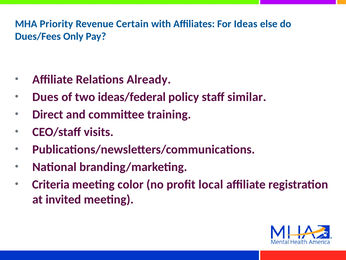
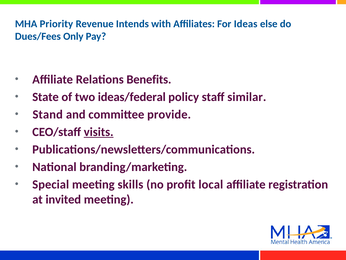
Certain: Certain -> Intends
Already: Already -> Benefits
Dues: Dues -> State
Direct: Direct -> Stand
training: training -> provide
visits underline: none -> present
Criteria: Criteria -> Special
color: color -> skills
